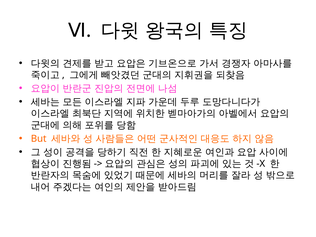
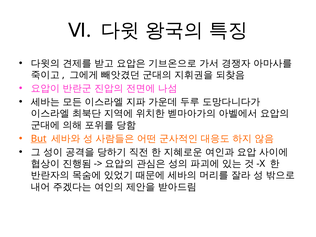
But underline: none -> present
